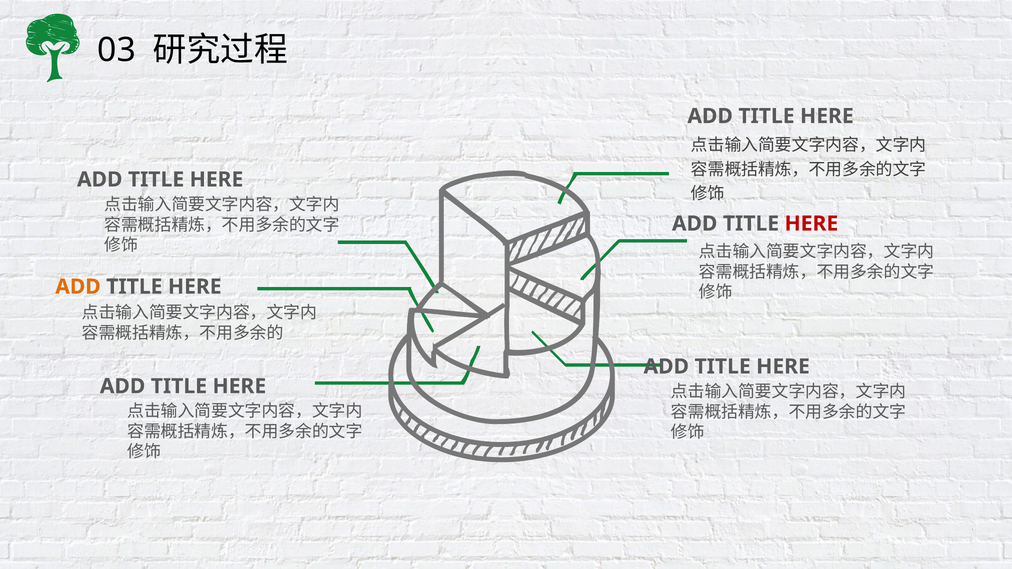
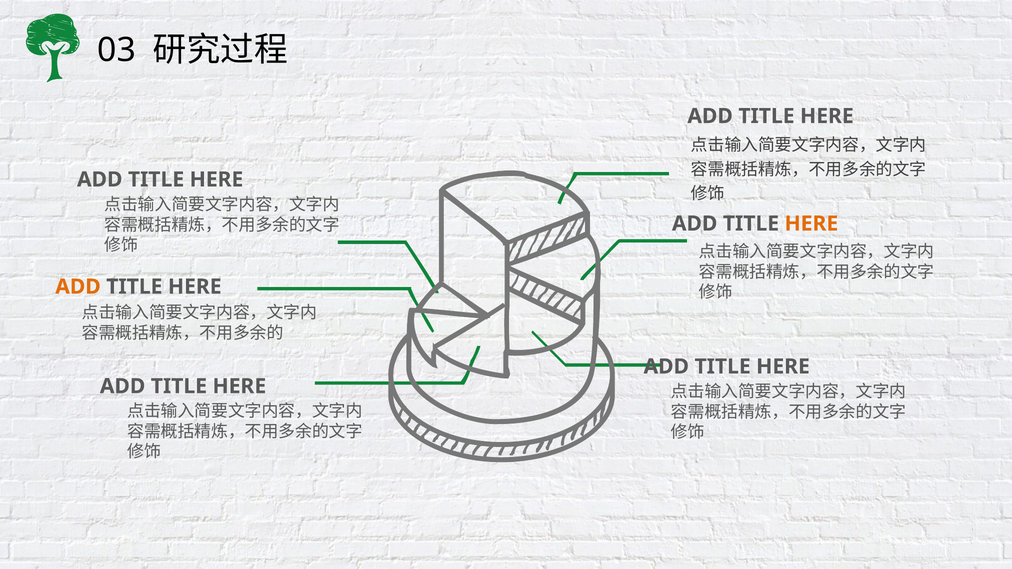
HERE at (811, 224) colour: red -> orange
